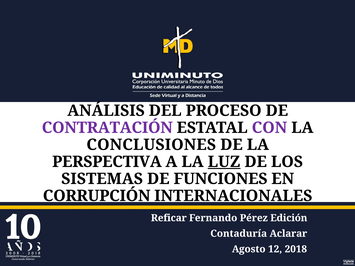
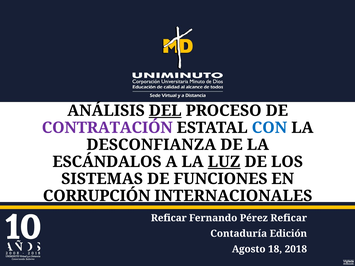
DEL underline: none -> present
CON colour: purple -> blue
CONCLUSIONES: CONCLUSIONES -> DESCONFIANZA
PERSPECTIVA: PERSPECTIVA -> ESCÁNDALOS
Pérez Edición: Edición -> Reficar
Aclarar: Aclarar -> Edición
12: 12 -> 18
